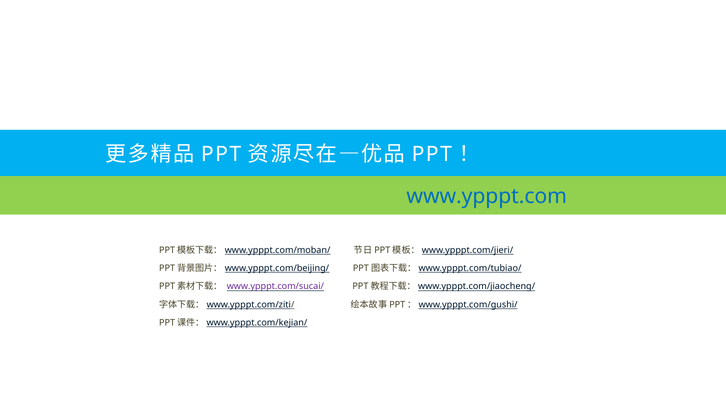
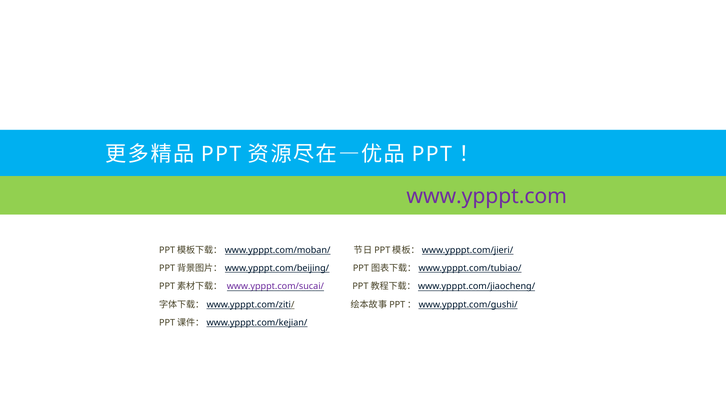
www.ypppt.com colour: blue -> purple
